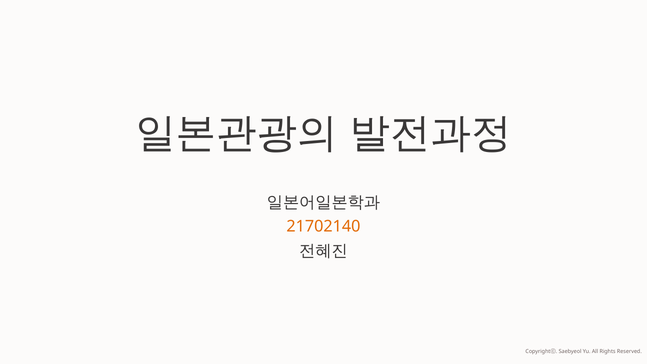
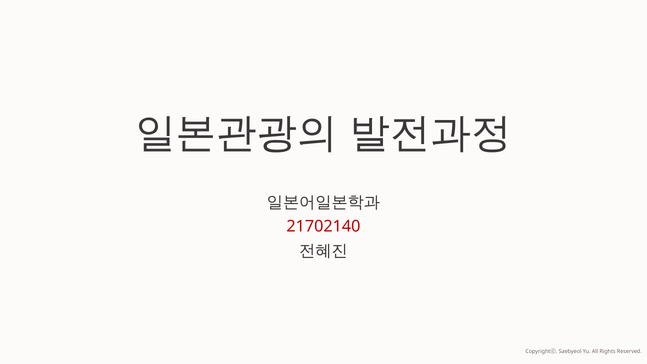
21702140 colour: orange -> red
